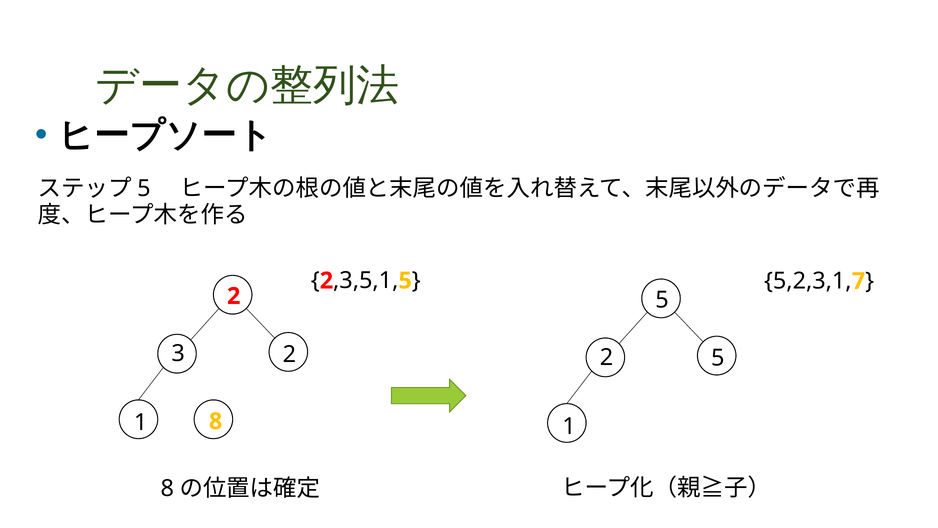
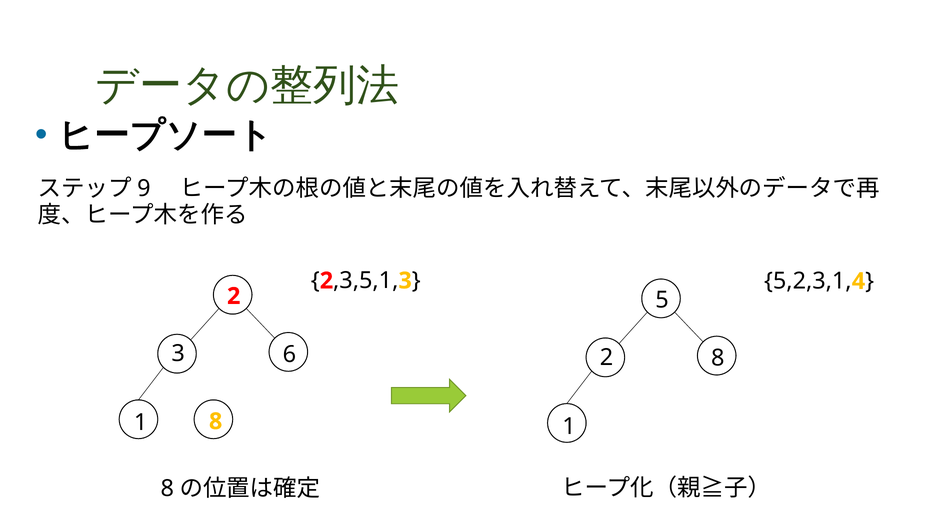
5 at (144, 188): 5 -> 9
5 at (405, 281): 5 -> 3
7: 7 -> 4
3 2: 2 -> 6
2 5: 5 -> 8
